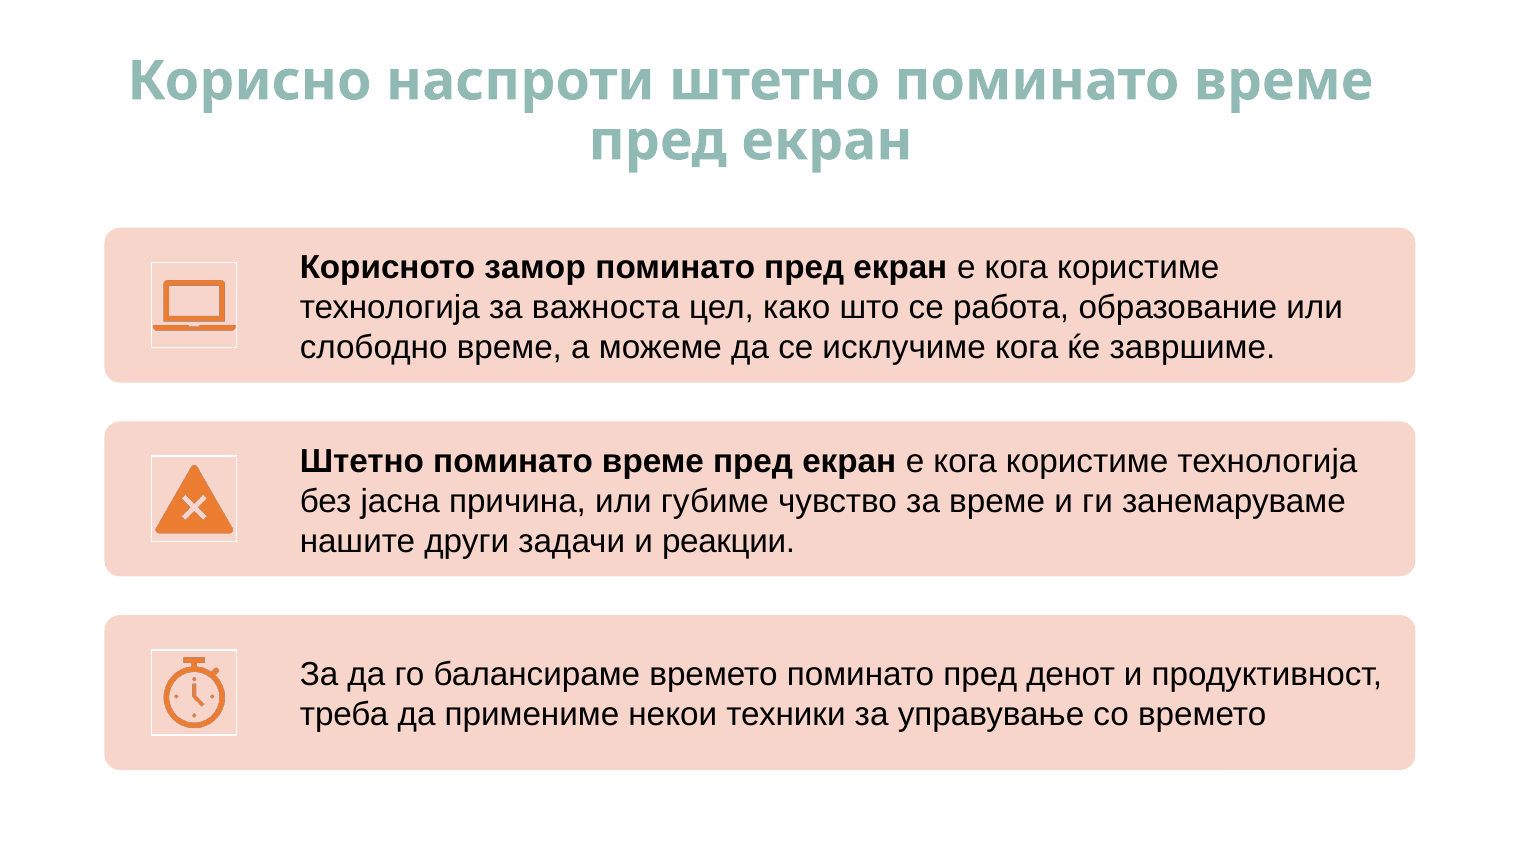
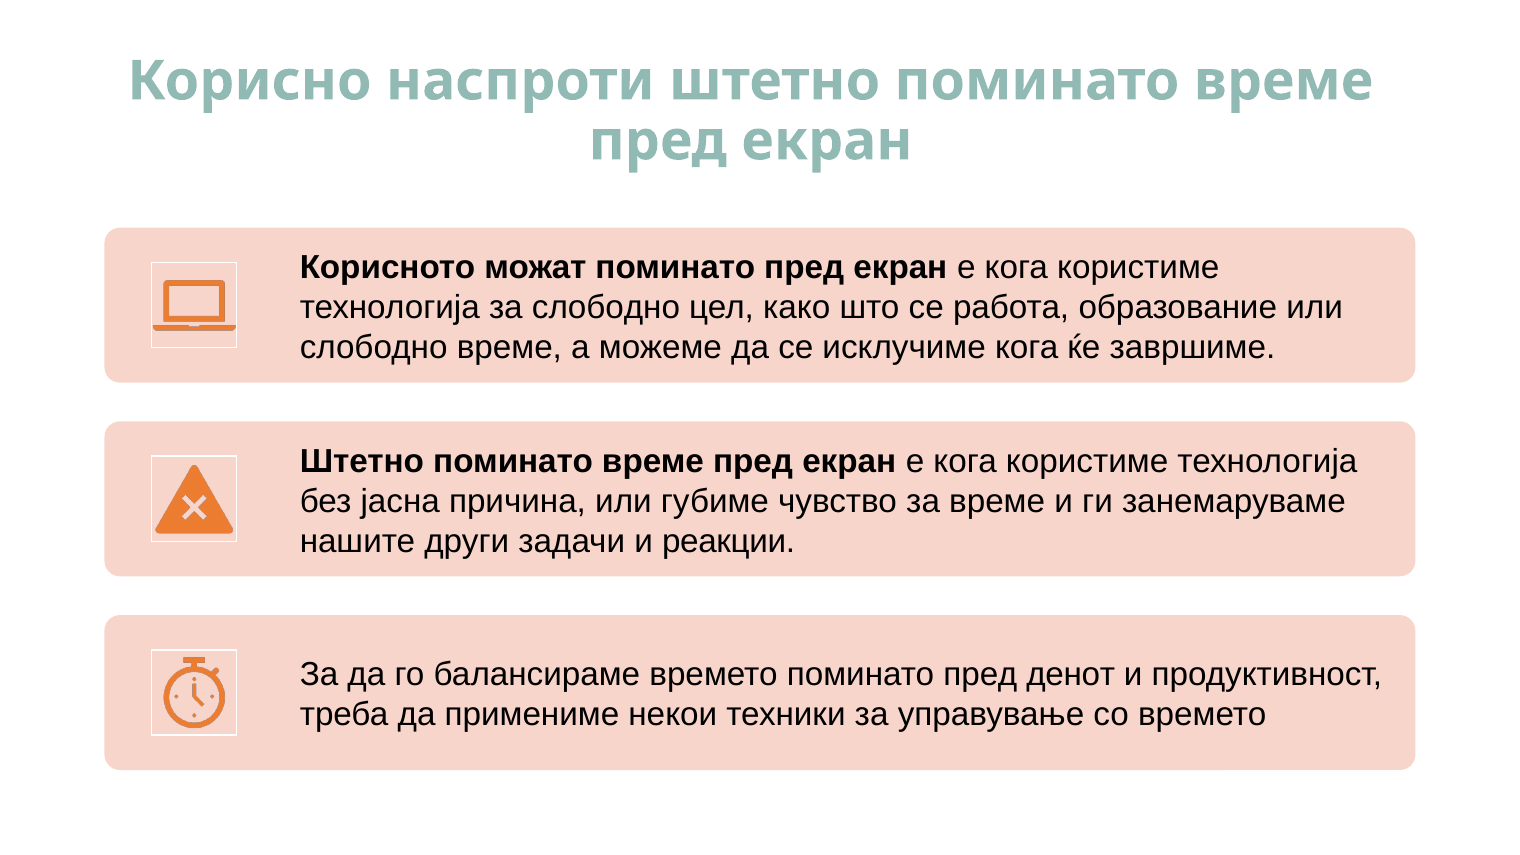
замор: замор -> можат
за важноста: важноста -> слободно
